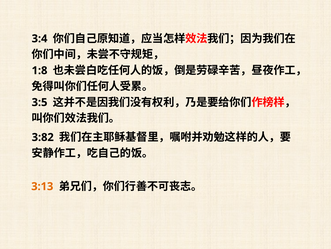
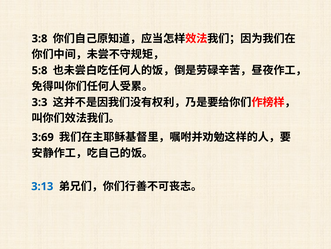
3:4: 3:4 -> 3:8
1:8: 1:8 -> 5:8
3:5: 3:5 -> 3:3
3:82: 3:82 -> 3:69
3:13 colour: orange -> blue
